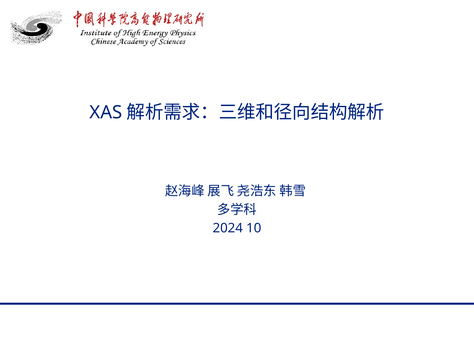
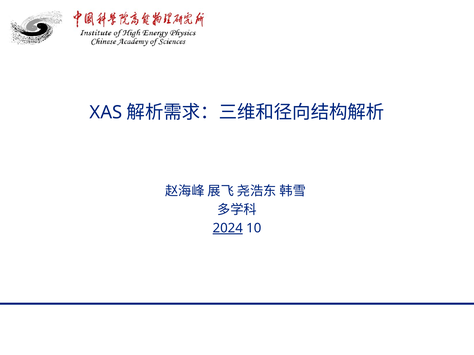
2024 underline: none -> present
